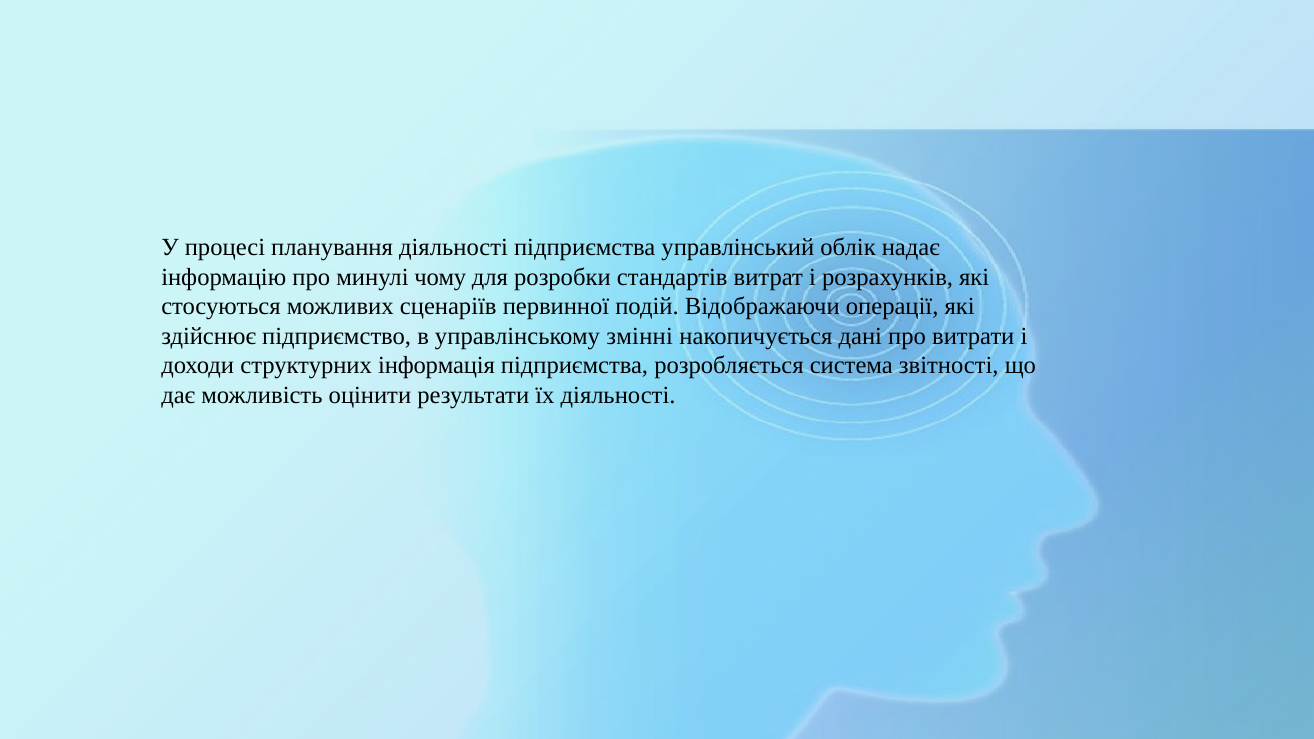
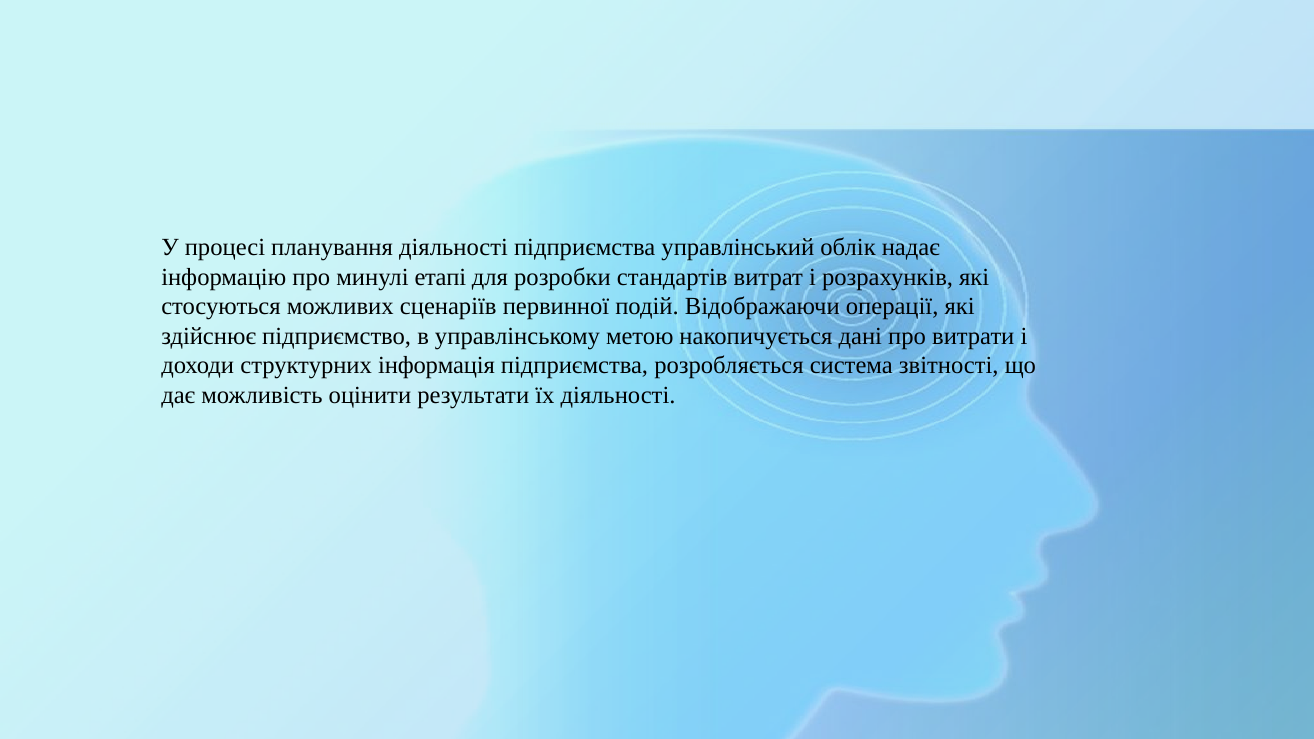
чому: чому -> етапі
змінні: змінні -> метою
